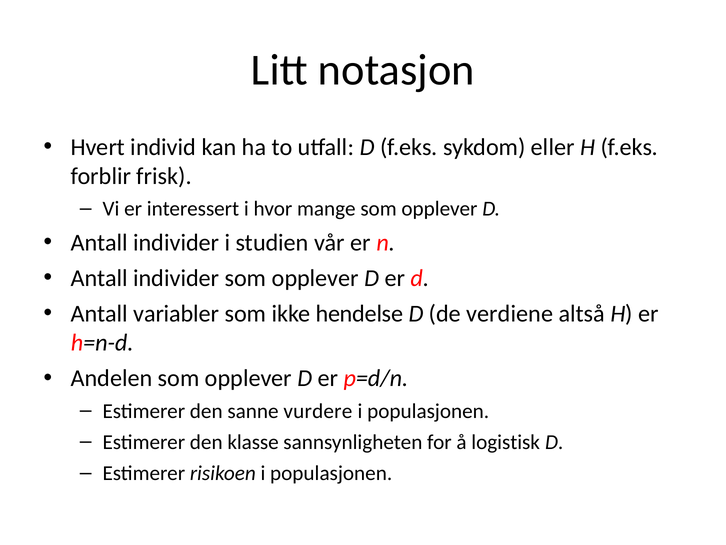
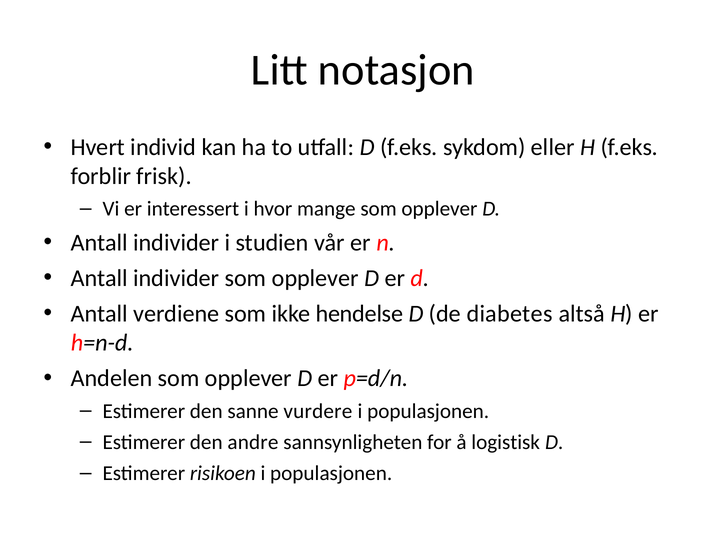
variabler: variabler -> verdiene
verdiene: verdiene -> diabetes
klasse: klasse -> andre
